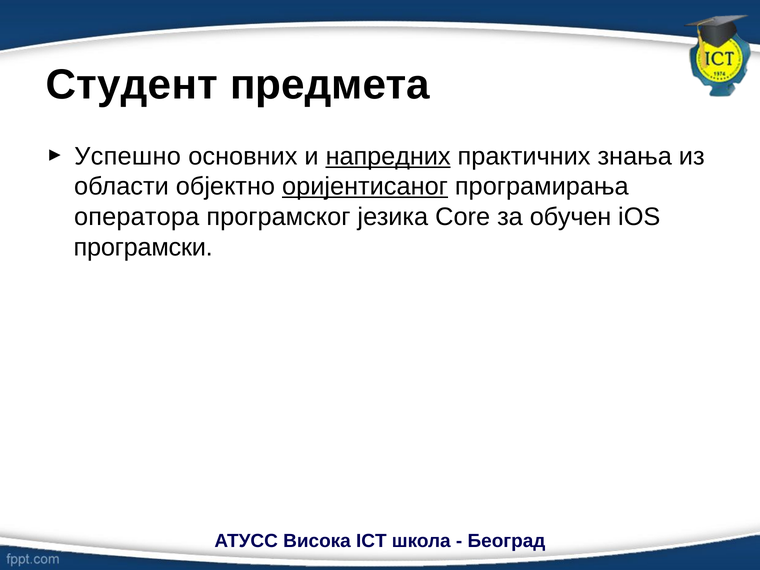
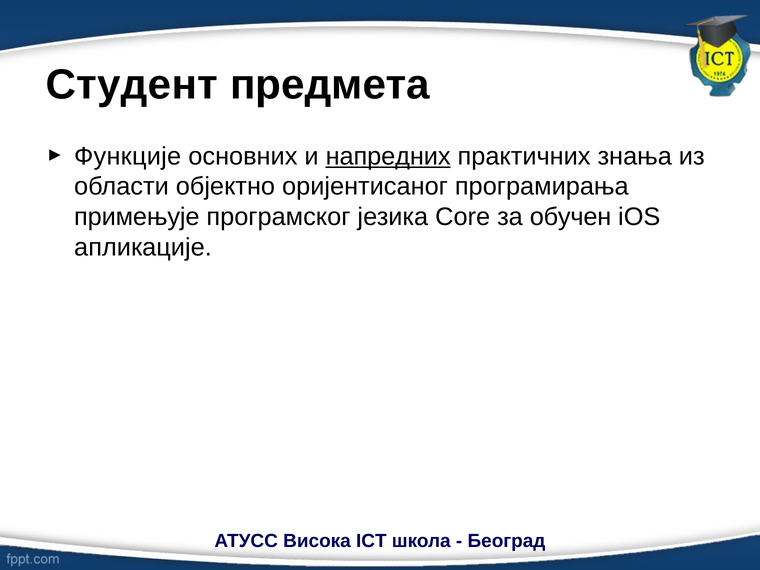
Успешно: Успешно -> Функције
оријентисаног underline: present -> none
оператора: оператора -> примењује
програмски: програмски -> апликације
